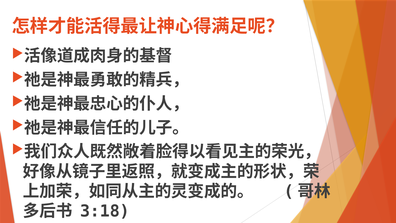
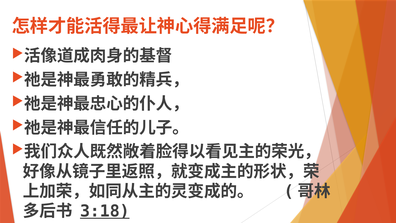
3:18 underline: none -> present
